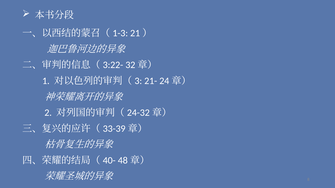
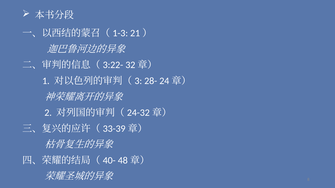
21-: 21- -> 28-
